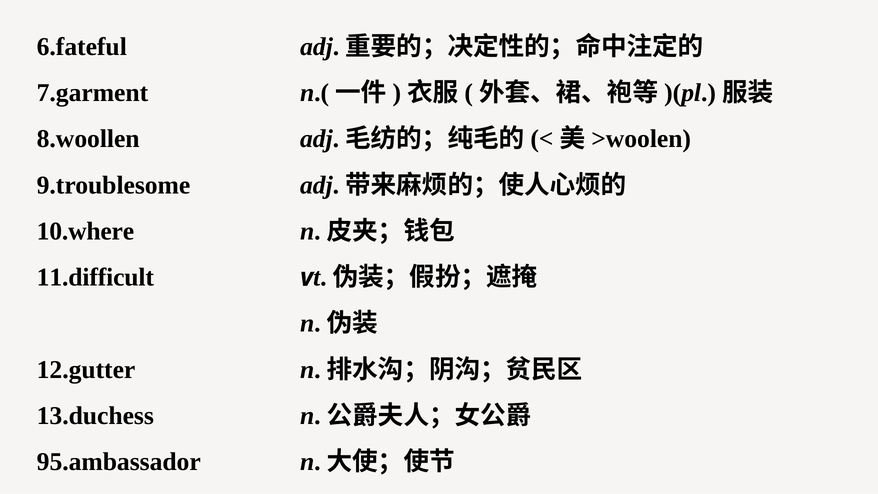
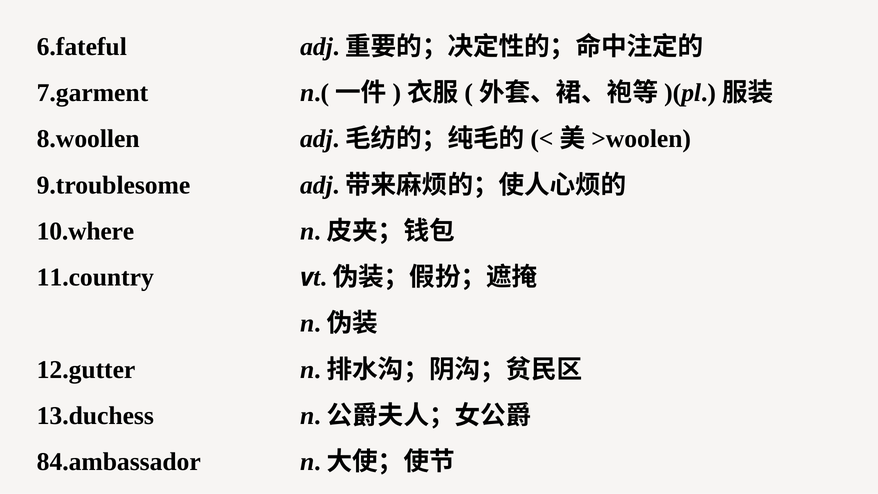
11.difficult: 11.difficult -> 11.country
95.ambassador: 95.ambassador -> 84.ambassador
